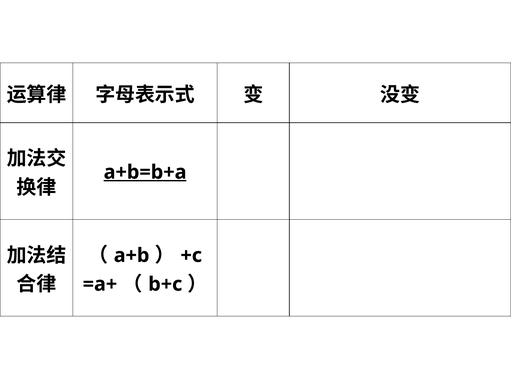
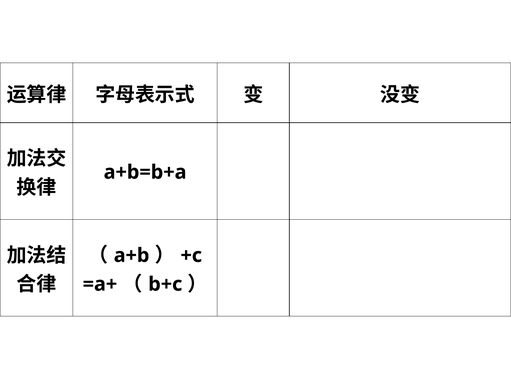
a+b=b+a underline: present -> none
